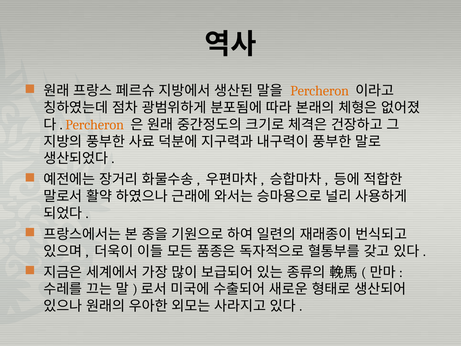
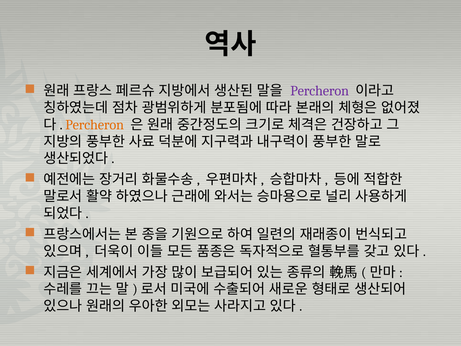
Percheron at (320, 91) colour: orange -> purple
